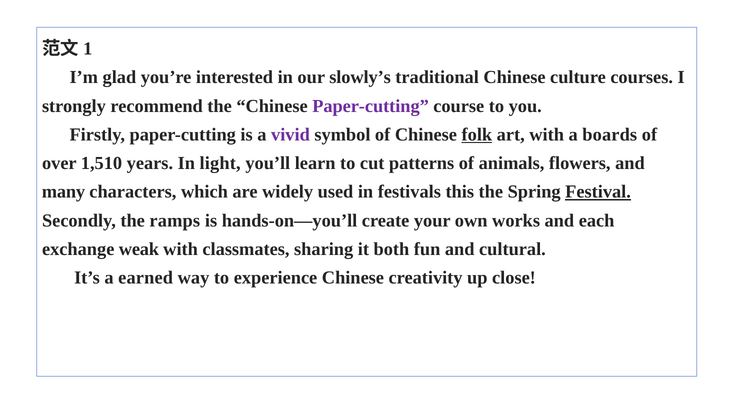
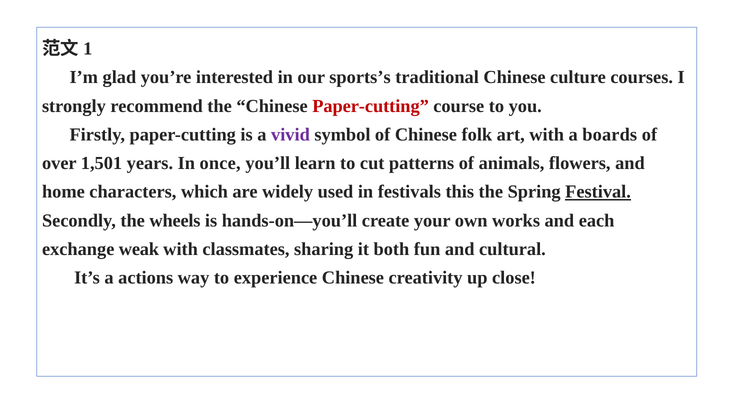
slowly’s: slowly’s -> sports’s
Paper-cutting at (371, 106) colour: purple -> red
folk underline: present -> none
1,510: 1,510 -> 1,501
light: light -> once
many: many -> home
ramps: ramps -> wheels
earned: earned -> actions
